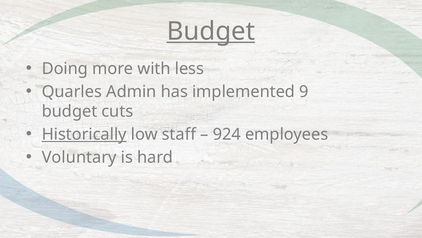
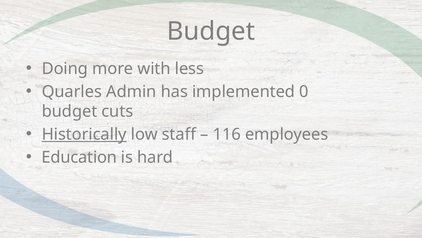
Budget at (211, 31) underline: present -> none
9: 9 -> 0
924: 924 -> 116
Voluntary: Voluntary -> Education
